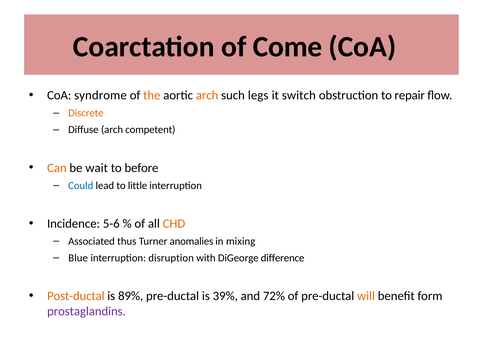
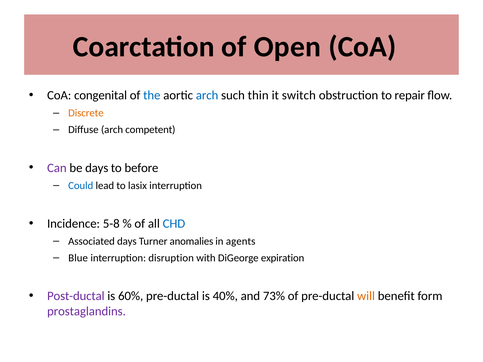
Come: Come -> Open
syndrome: syndrome -> congenital
the colour: orange -> blue
arch at (207, 95) colour: orange -> blue
legs: legs -> thin
Can colour: orange -> purple
be wait: wait -> days
little: little -> lasix
5-6: 5-6 -> 5-8
CHD colour: orange -> blue
Associated thus: thus -> days
mixing: mixing -> agents
difference: difference -> expiration
Post-ductal colour: orange -> purple
89%: 89% -> 60%
39%: 39% -> 40%
72%: 72% -> 73%
